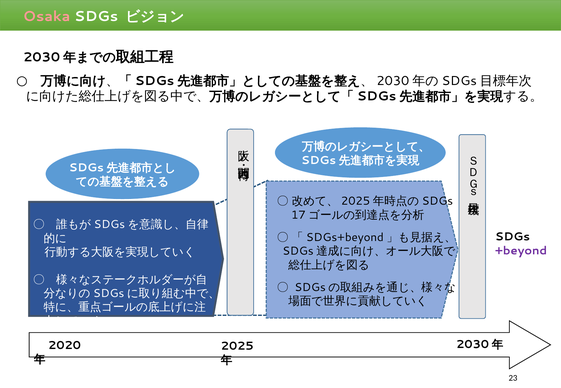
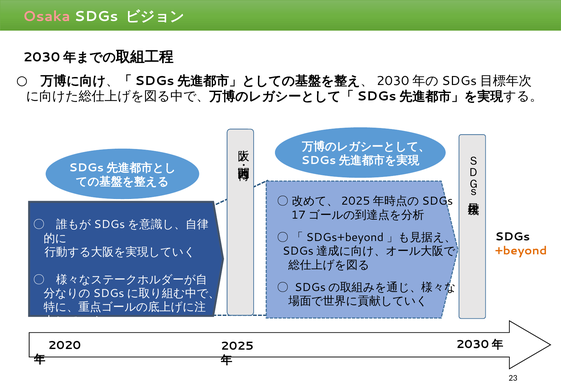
+beyond colour: purple -> orange
